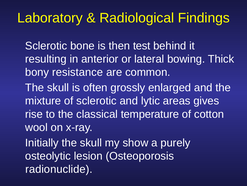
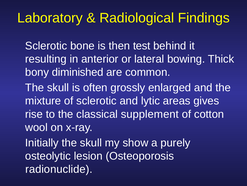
resistance: resistance -> diminished
temperature: temperature -> supplement
